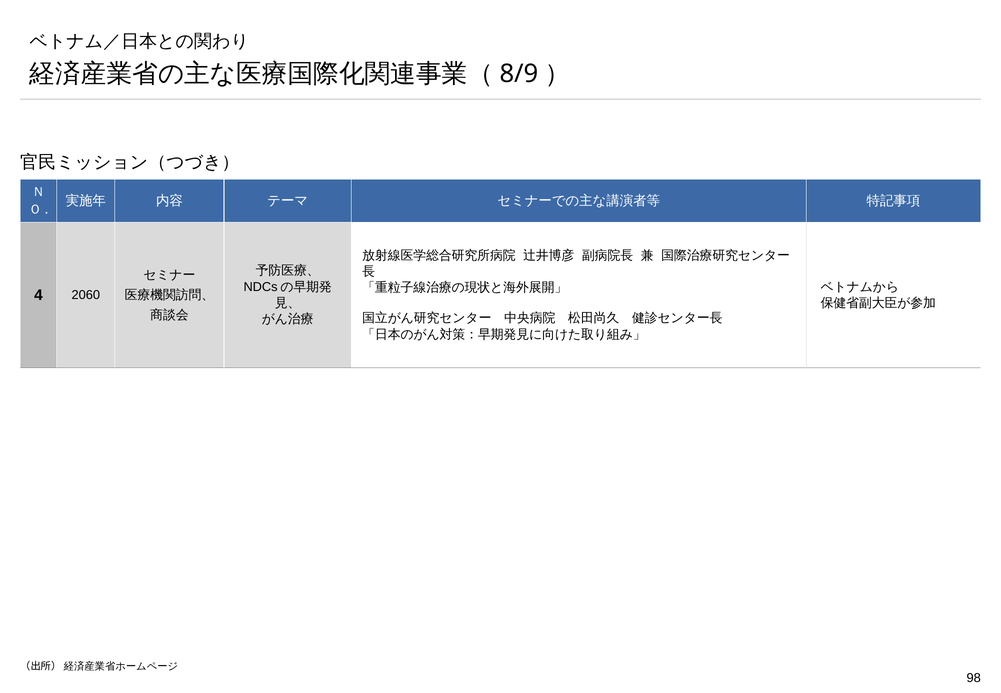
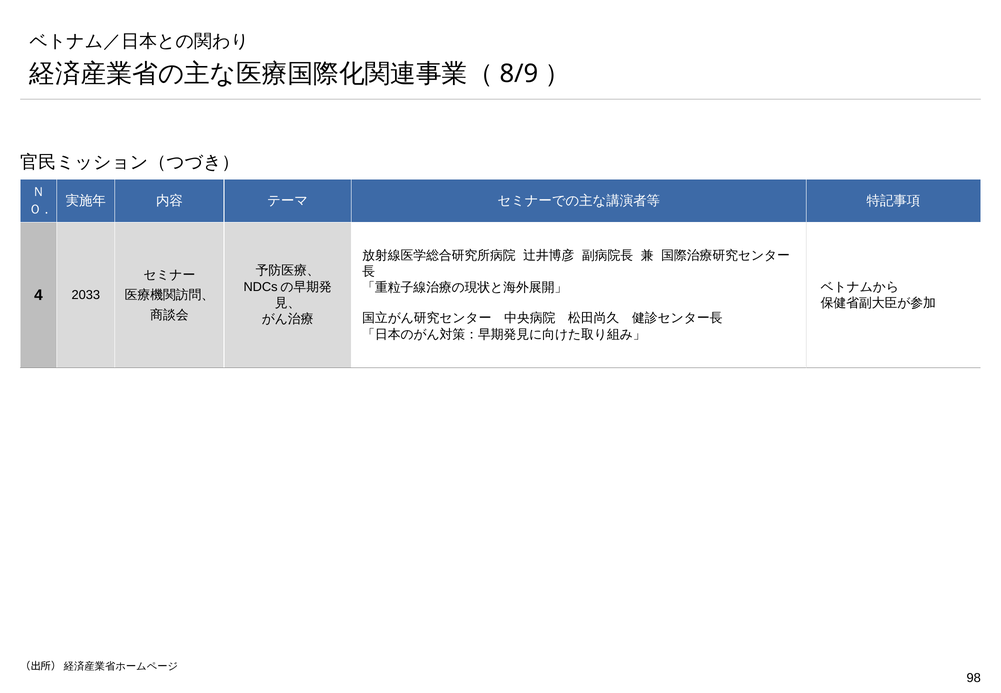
2060: 2060 -> 2033
